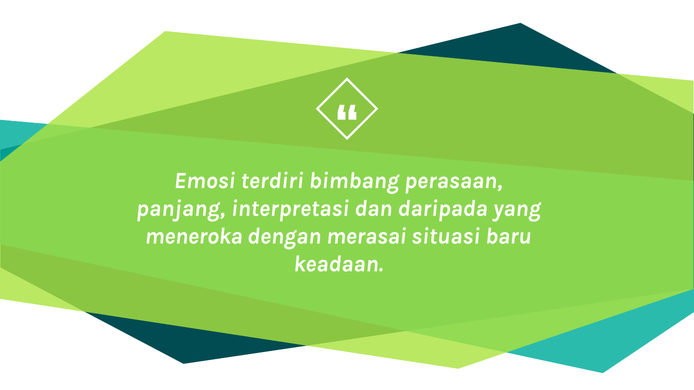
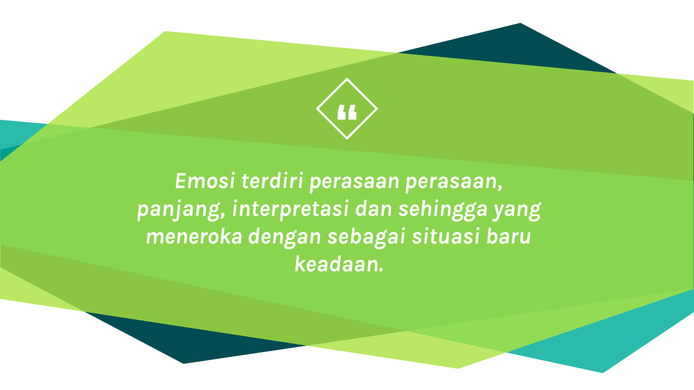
terdiri bimbang: bimbang -> perasaan
daripada: daripada -> sehingga
merasai: merasai -> sebagai
